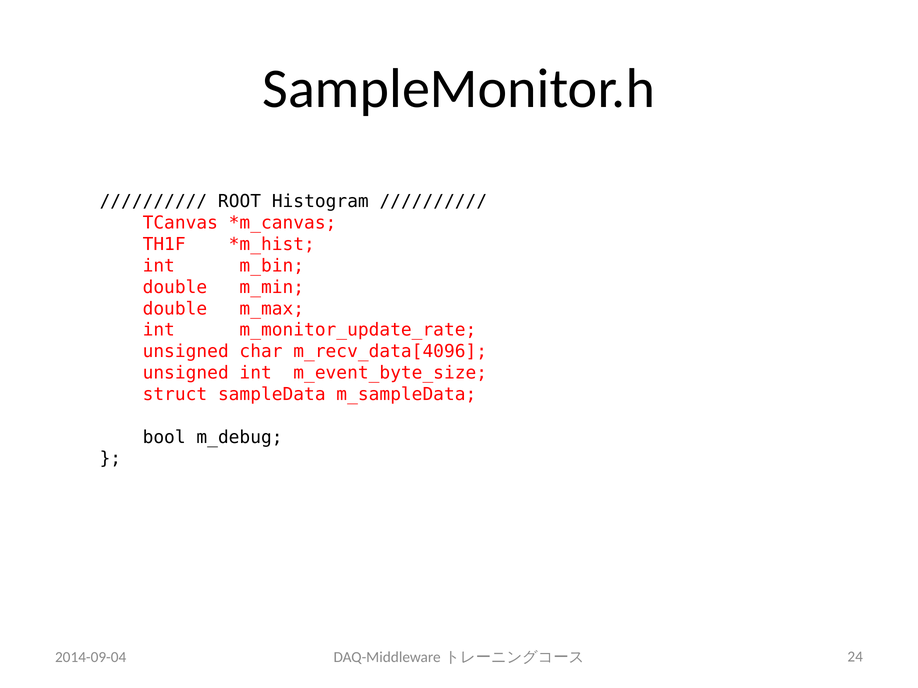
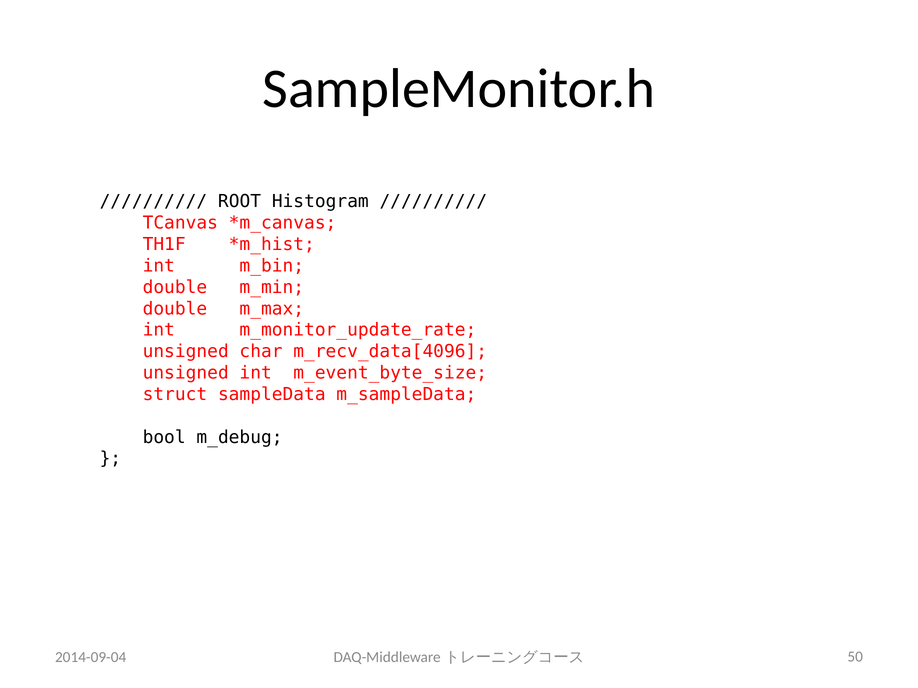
24: 24 -> 50
